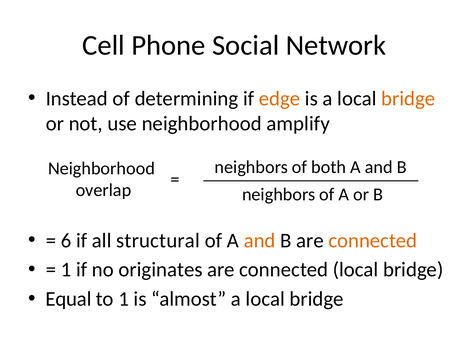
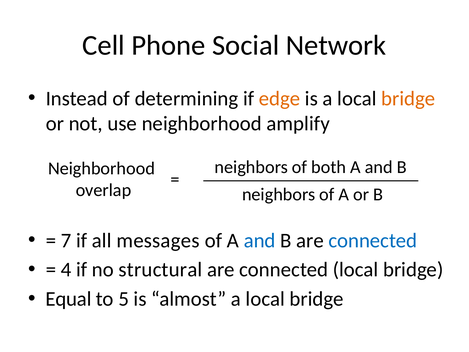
6: 6 -> 7
structural: structural -> messages
and at (260, 240) colour: orange -> blue
connected at (373, 240) colour: orange -> blue
1 at (66, 269): 1 -> 4
originates: originates -> structural
to 1: 1 -> 5
